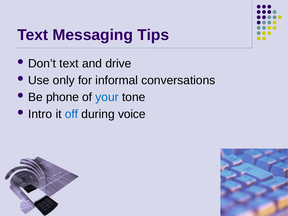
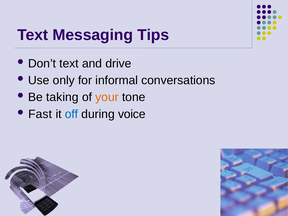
phone: phone -> taking
your colour: blue -> orange
Intro: Intro -> Fast
